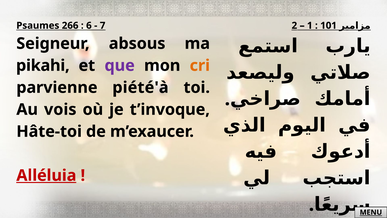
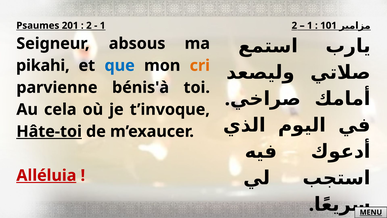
266: 266 -> 201
6 at (89, 26): 6 -> 2
7 at (103, 26): 7 -> 1
que colour: purple -> blue
piété'à: piété'à -> bénis'à
vois: vois -> cela
Hâte-toi underline: none -> present
